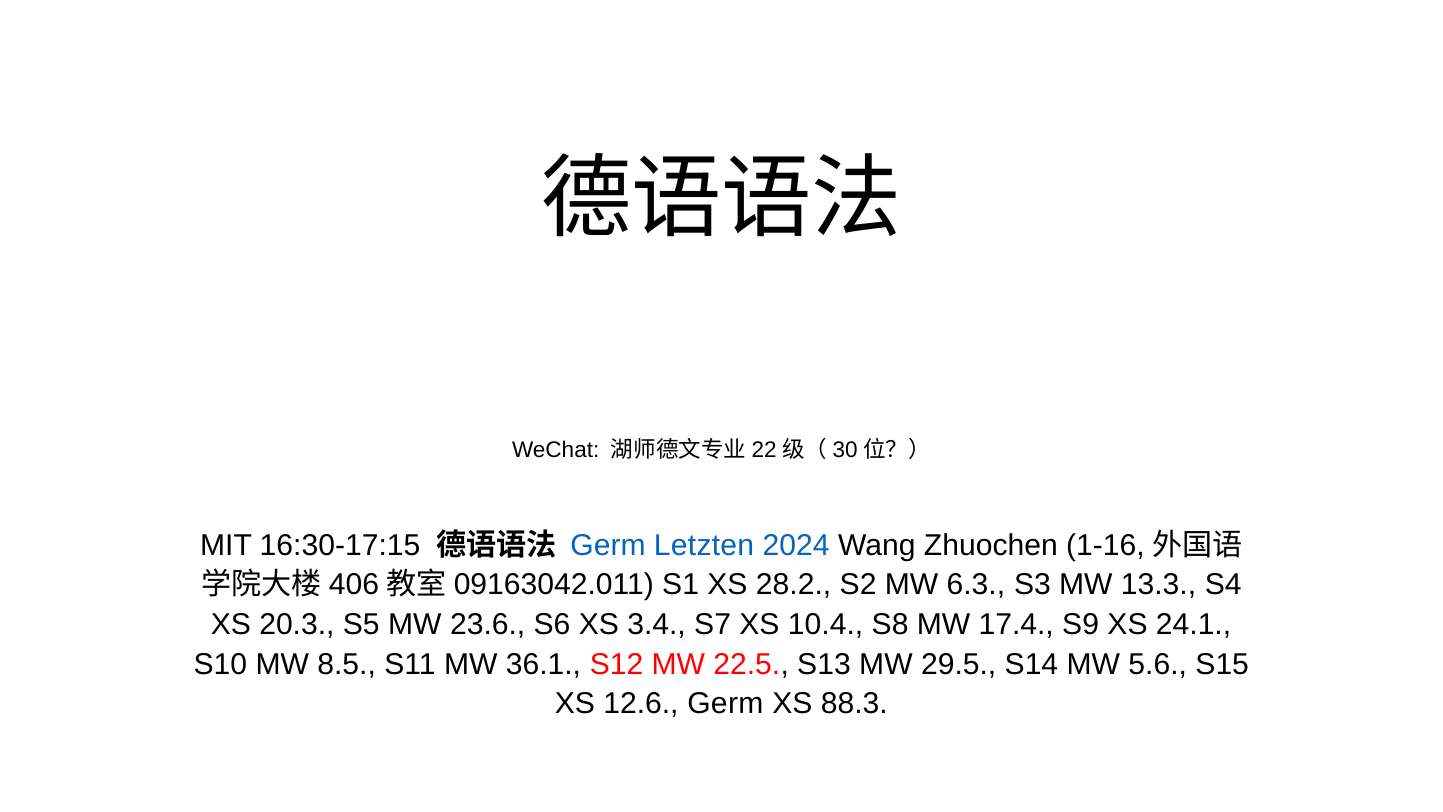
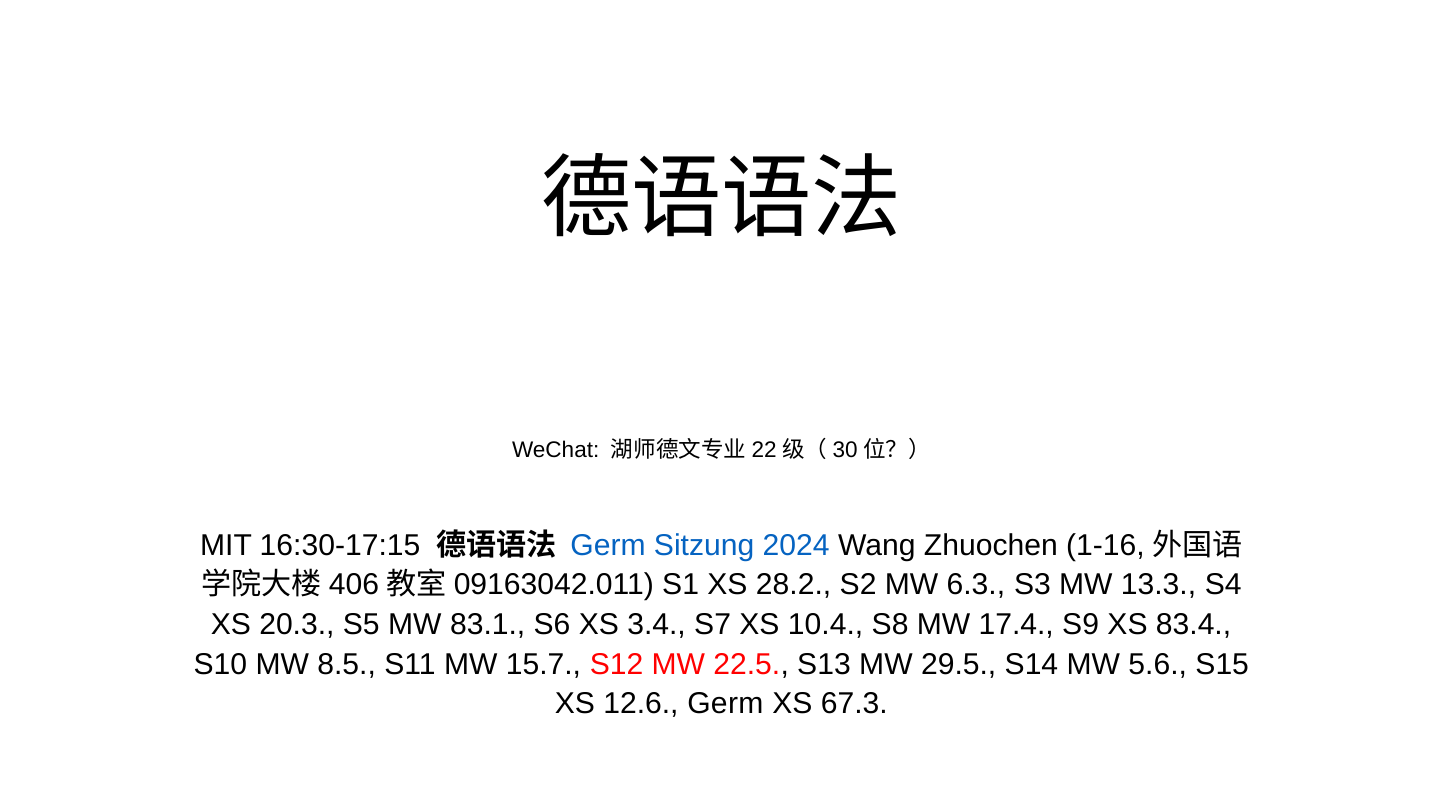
Letzten: Letzten -> Sitzung
23.6: 23.6 -> 83.1
24.1: 24.1 -> 83.4
36.1: 36.1 -> 15.7
88.3: 88.3 -> 67.3
